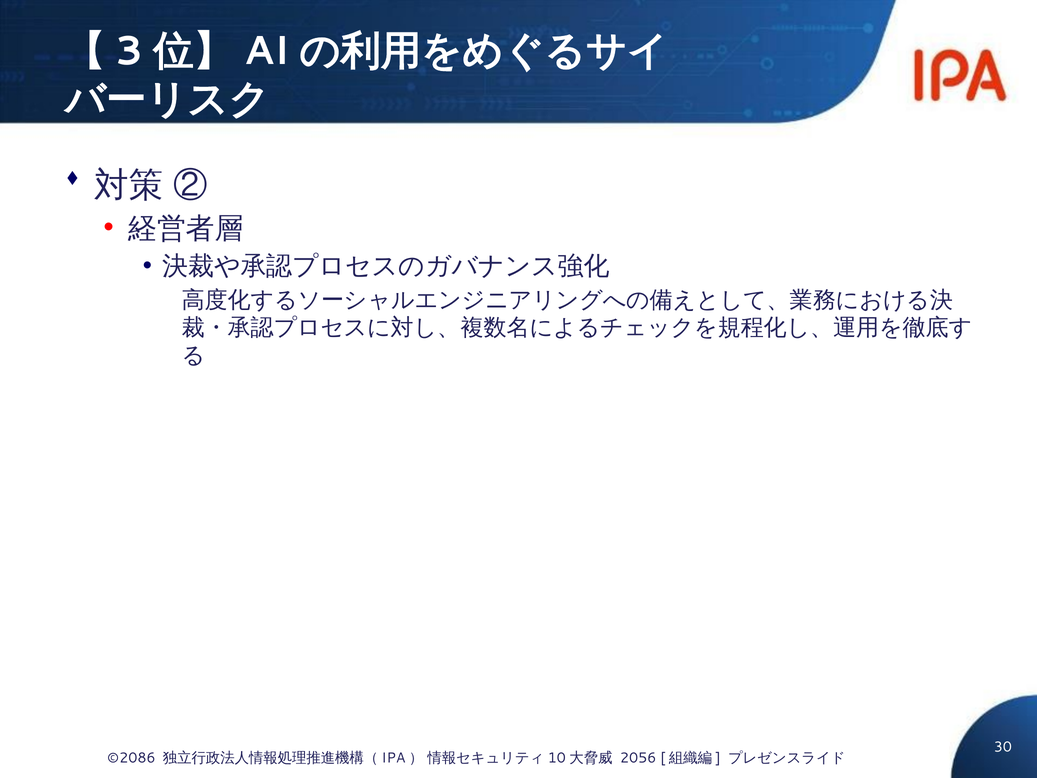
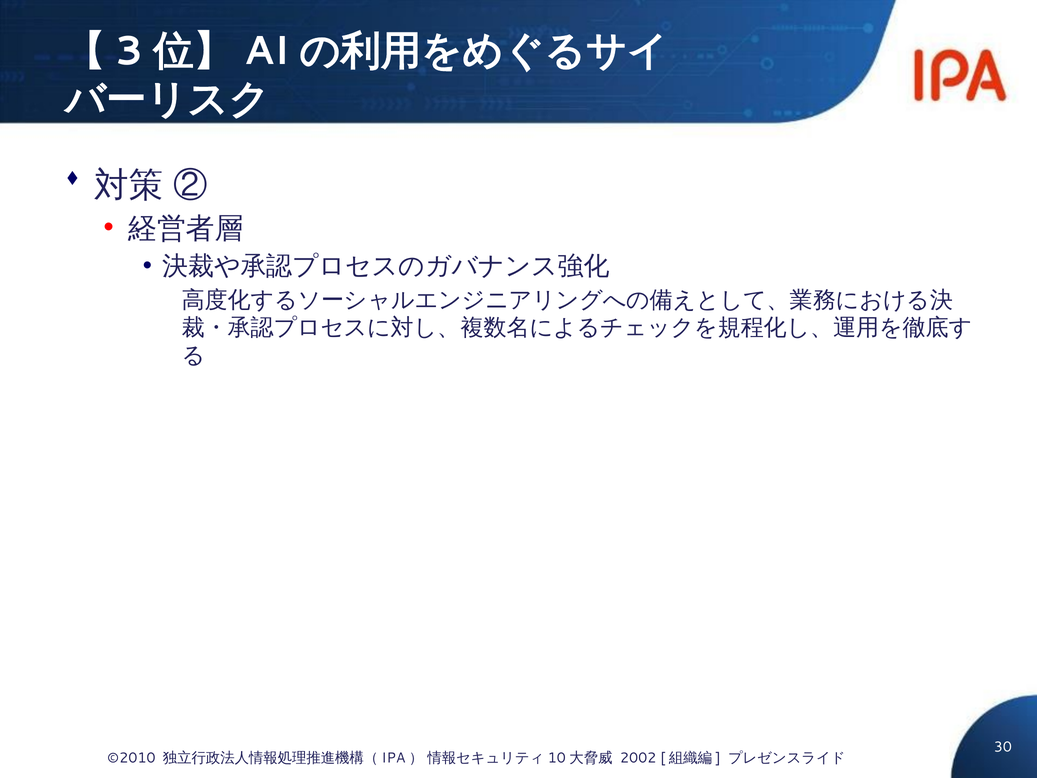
©2086: ©2086 -> ©2010
2056: 2056 -> 2002
